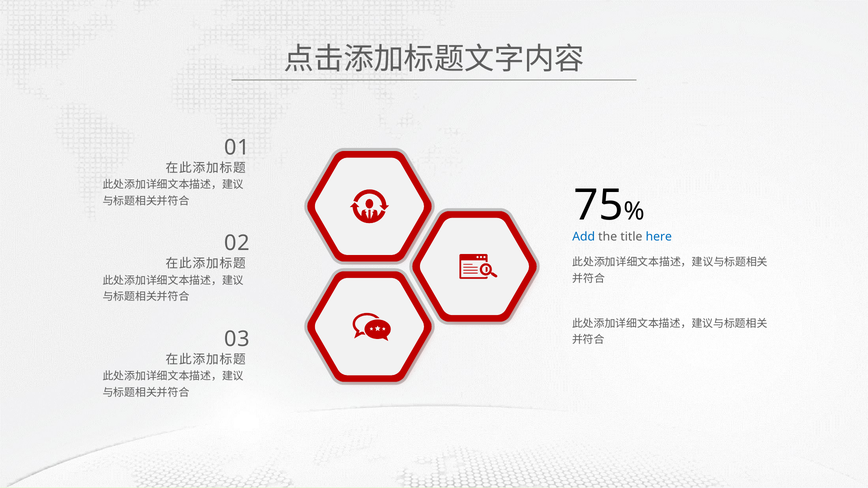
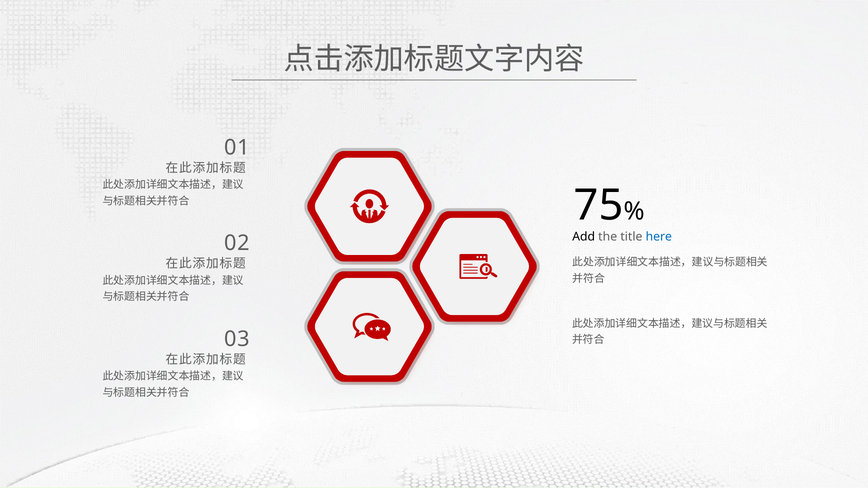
Add colour: blue -> black
